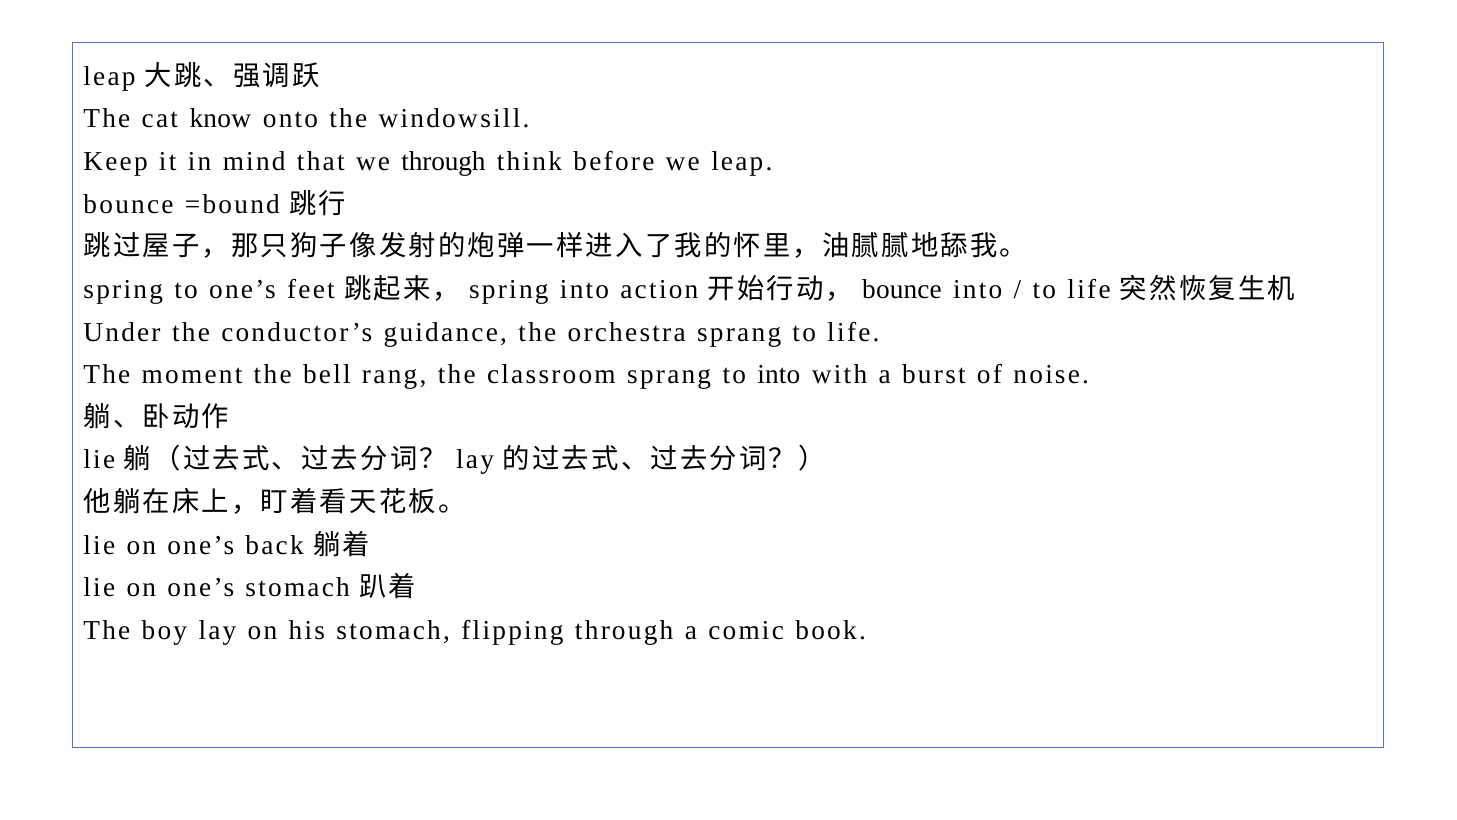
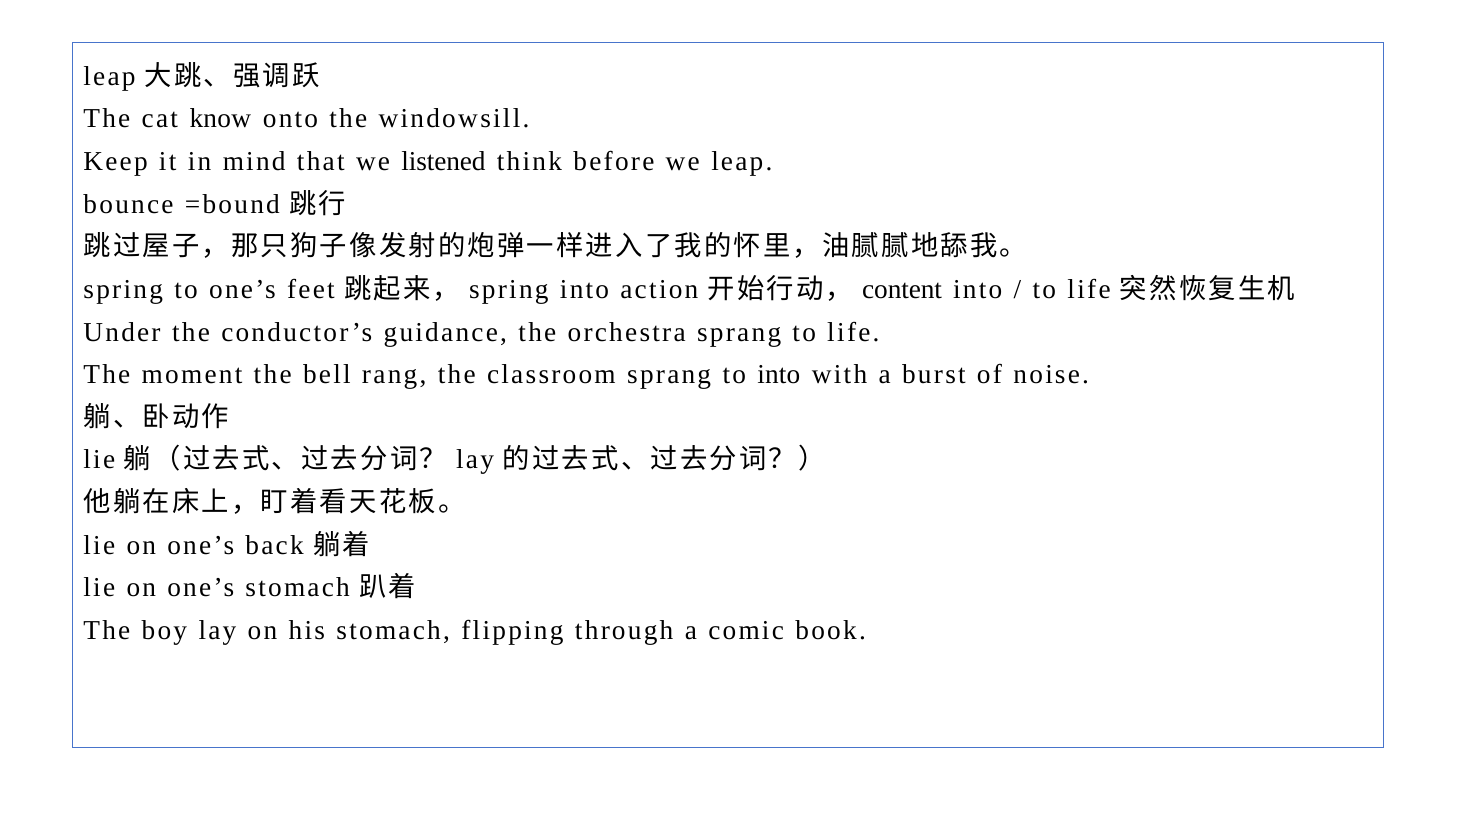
we through: through -> listened
bounce at (902, 289): bounce -> content
